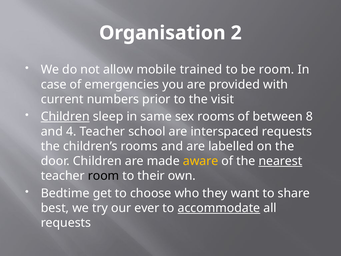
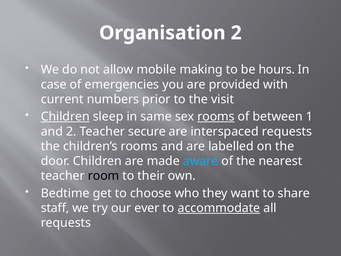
trained: trained -> making
be room: room -> hours
rooms at (216, 117) underline: none -> present
8: 8 -> 1
and 4: 4 -> 2
school: school -> secure
aware colour: yellow -> light blue
nearest underline: present -> none
best: best -> staff
